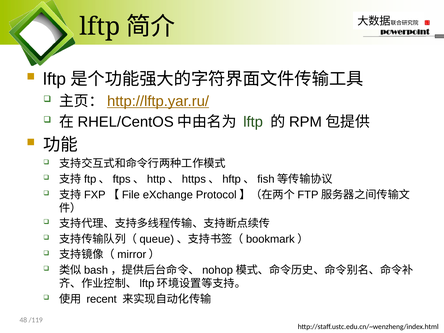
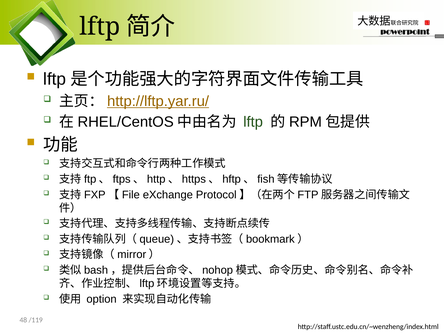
recent: recent -> option
